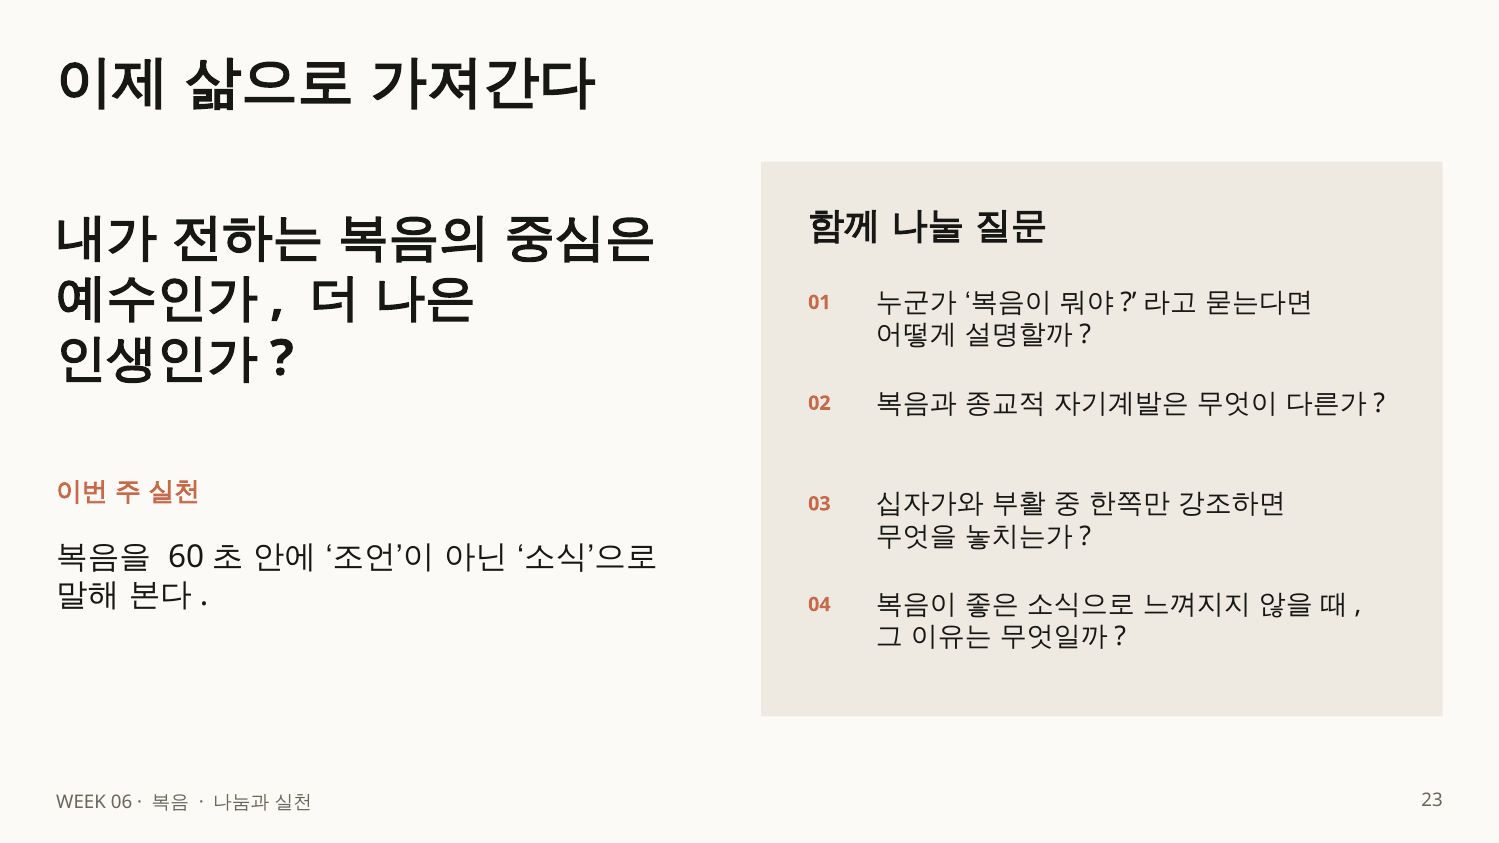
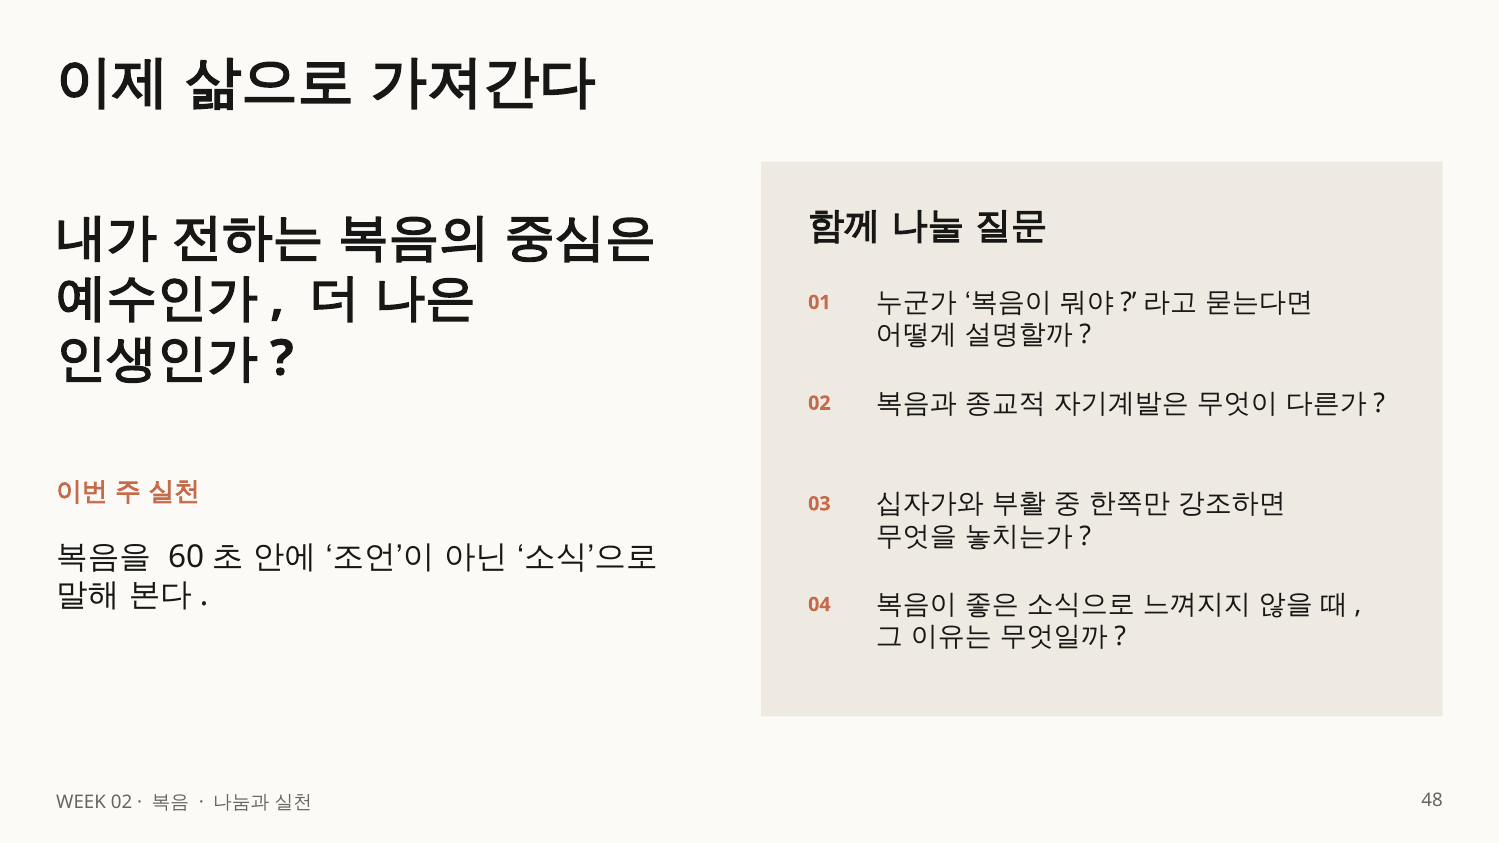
WEEK 06: 06 -> 02
23: 23 -> 48
